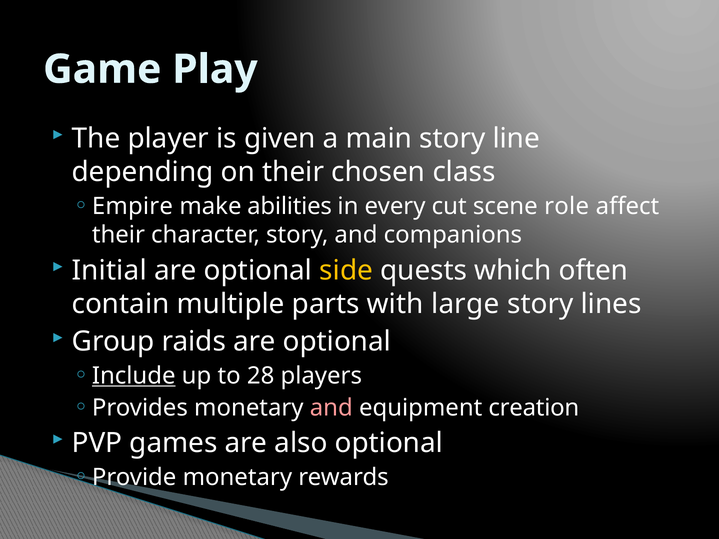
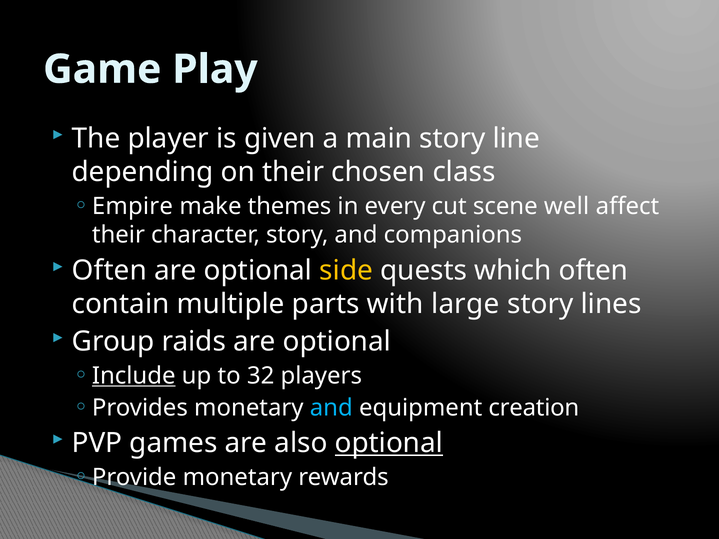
abilities: abilities -> themes
role: role -> well
Initial at (109, 271): Initial -> Often
28: 28 -> 32
and at (331, 408) colour: pink -> light blue
optional at (389, 443) underline: none -> present
